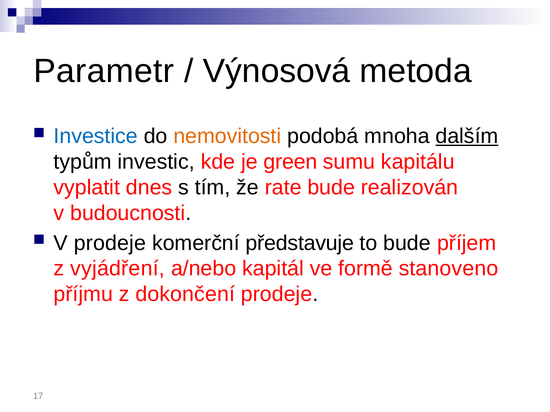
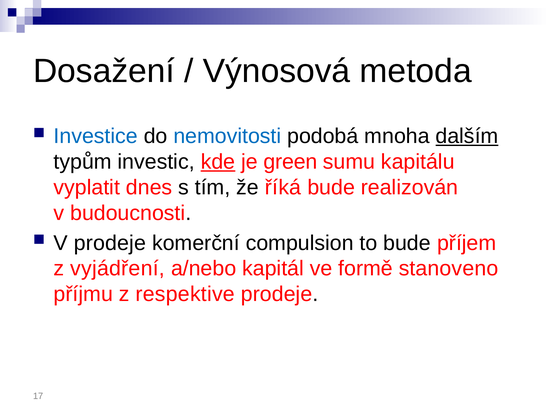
Parametr: Parametr -> Dosažení
nemovitosti colour: orange -> blue
kde underline: none -> present
rate: rate -> říká
představuje: představuje -> compulsion
dokončení: dokončení -> respektive
